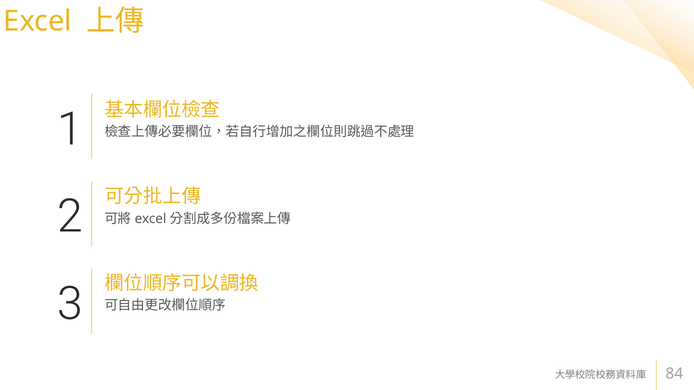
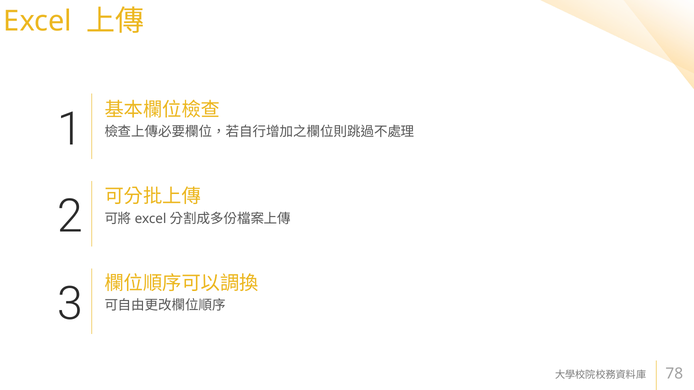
84: 84 -> 78
